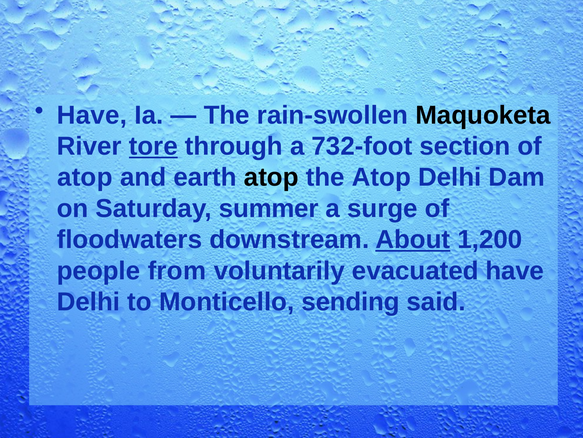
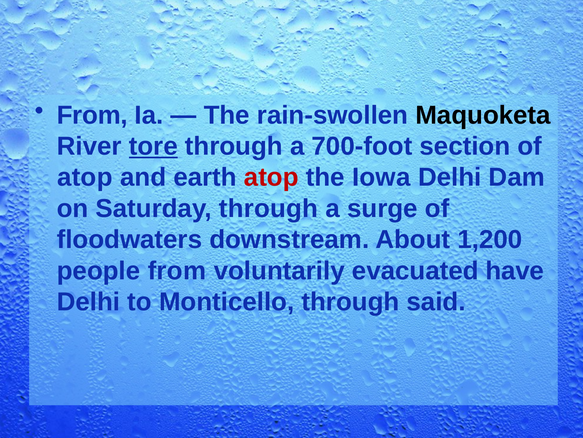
Have at (92, 115): Have -> From
732-foot: 732-foot -> 700-foot
atop at (271, 177) colour: black -> red
the Atop: Atop -> Iowa
Saturday summer: summer -> through
About underline: present -> none
Monticello sending: sending -> through
